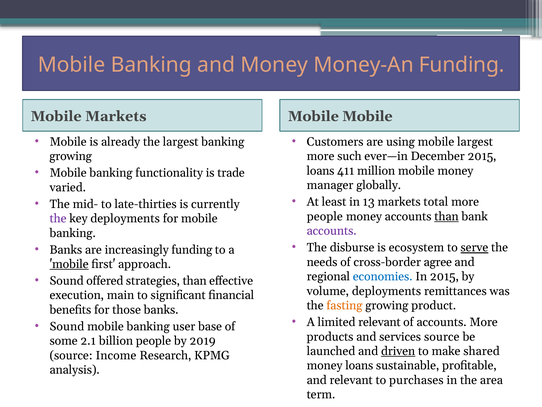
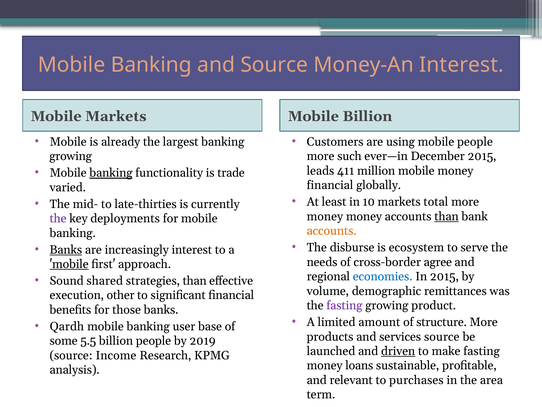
and Money: Money -> Source
Money-An Funding: Funding -> Interest
Mobile Mobile: Mobile -> Billion
mobile largest: largest -> people
loans at (321, 171): loans -> leads
banking at (111, 173) underline: none -> present
manager at (330, 185): manager -> financial
13: 13 -> 10
people at (325, 216): people -> money
accounts at (332, 231) colour: purple -> orange
serve underline: present -> none
Banks at (66, 249) underline: none -> present
increasingly funding: funding -> interest
offered: offered -> shared
volume deployments: deployments -> demographic
main: main -> other
fasting at (344, 305) colour: orange -> purple
limited relevant: relevant -> amount
of accounts: accounts -> structure
Sound at (67, 326): Sound -> Qardh
2.1: 2.1 -> 5.5
make shared: shared -> fasting
